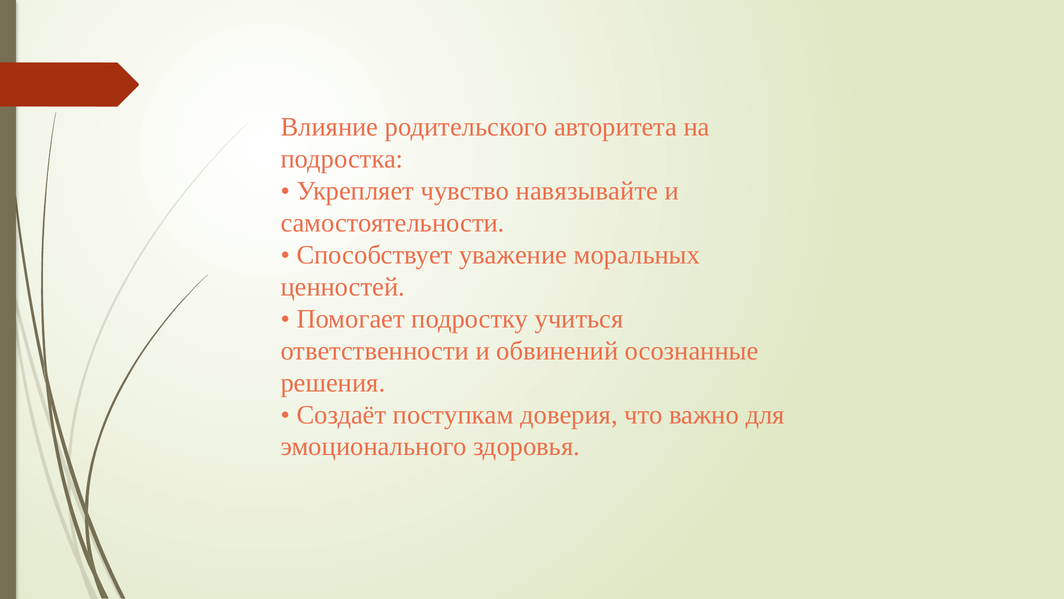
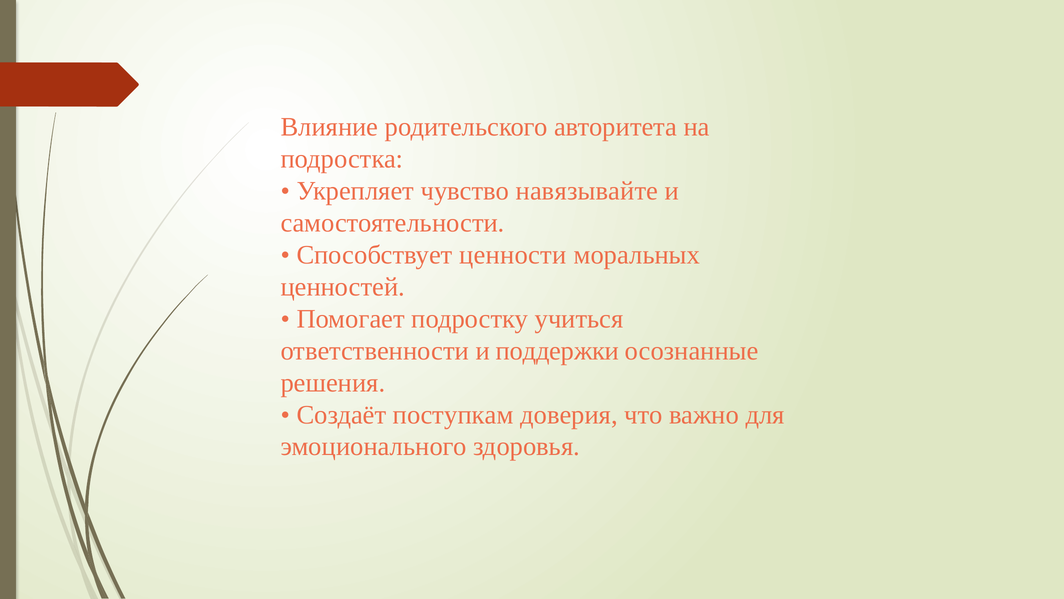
уважение: уважение -> ценности
обвинений: обвинений -> поддержки
